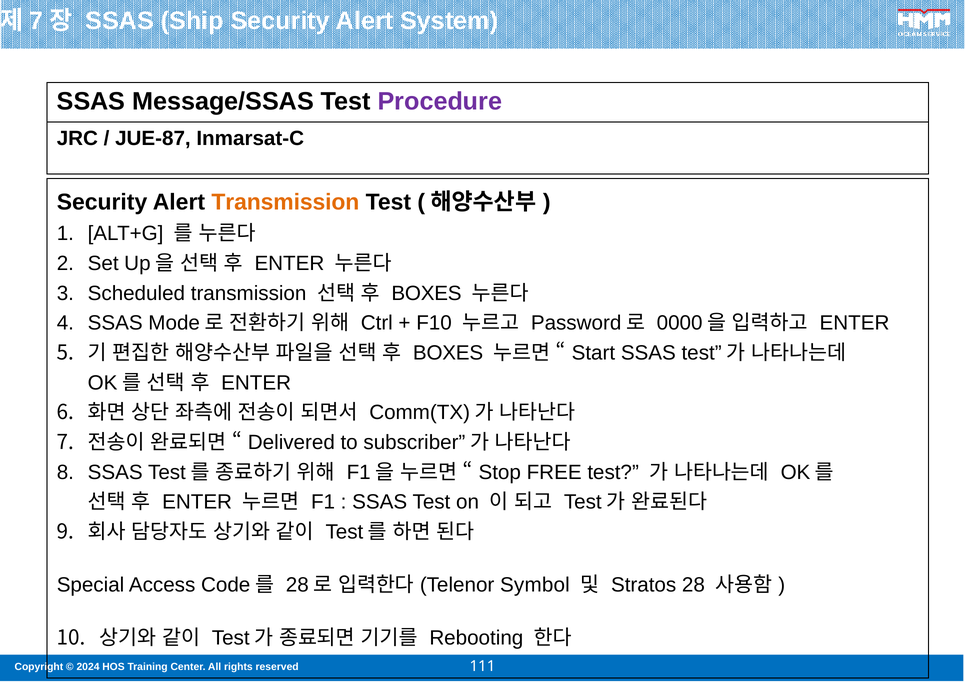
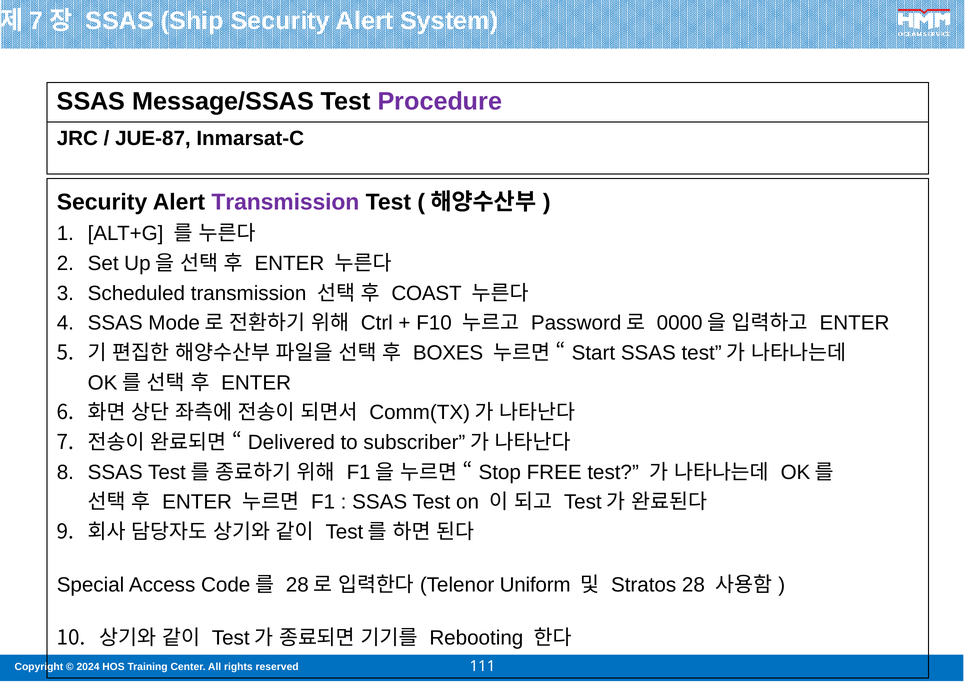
Transmission at (285, 202) colour: orange -> purple
BOXES at (427, 293): BOXES -> COAST
Symbol: Symbol -> Uniform
